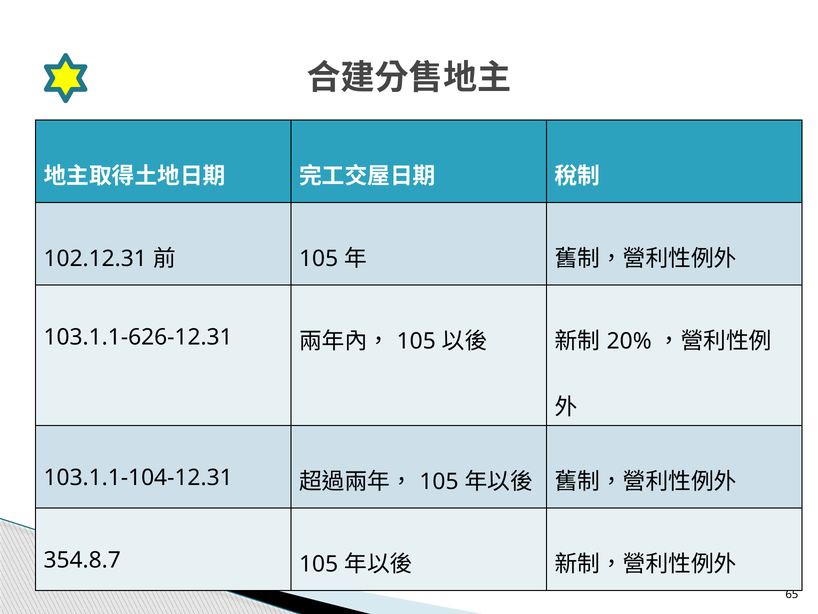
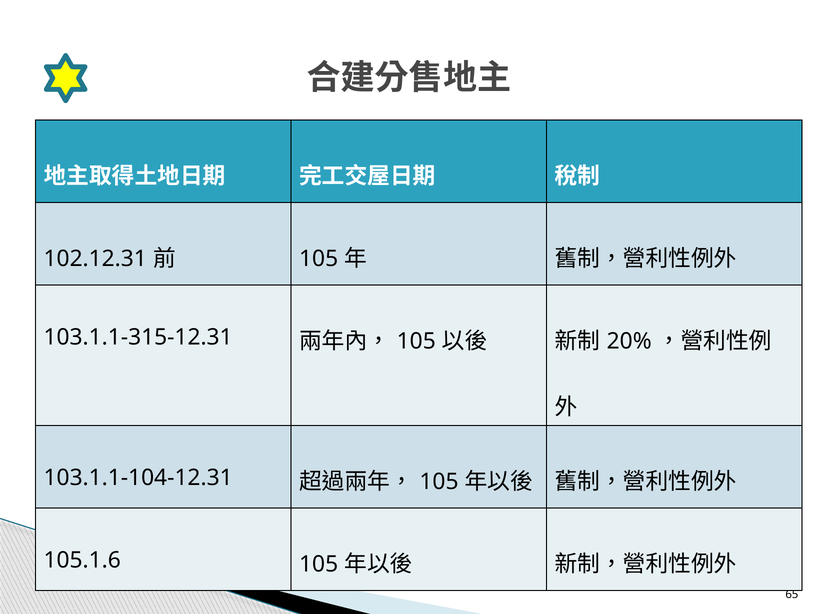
103.1.1-626-12.31: 103.1.1-626-12.31 -> 103.1.1-315-12.31
354.8.7: 354.8.7 -> 105.1.6
